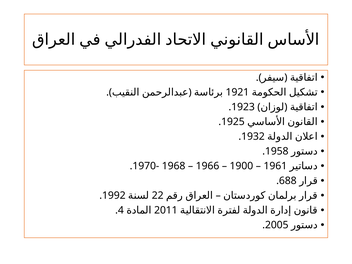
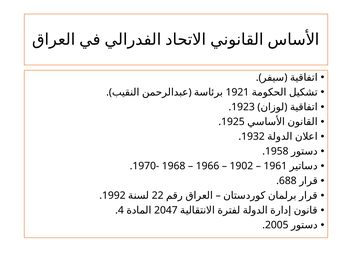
1900: 1900 -> 1902
2011: 2011 -> 2047
